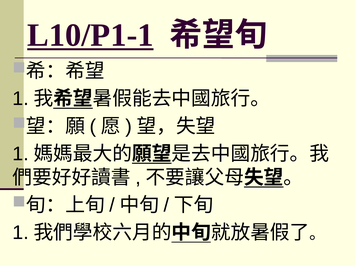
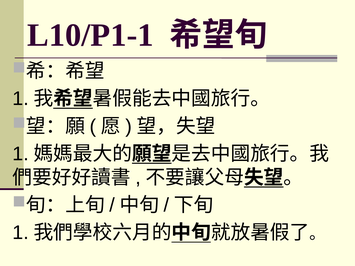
L10/P1-1 underline: present -> none
